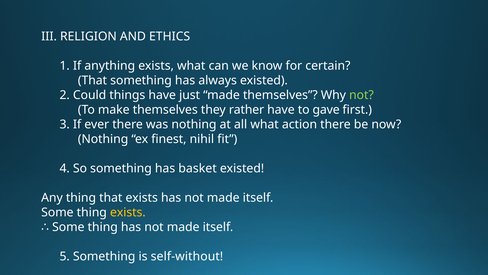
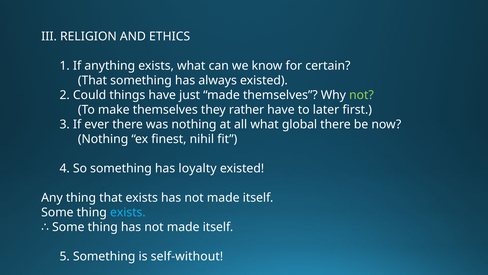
gave: gave -> later
action: action -> global
basket: basket -> loyalty
exists at (128, 212) colour: yellow -> light blue
